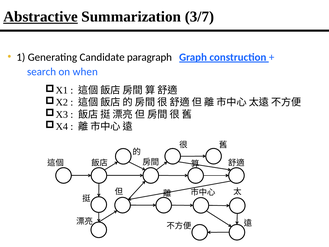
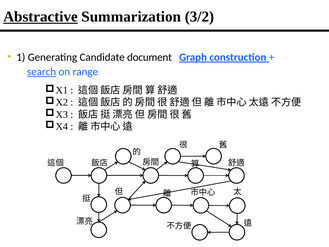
3/7: 3/7 -> 3/2
paragraph: paragraph -> document
search underline: none -> present
when: when -> range
